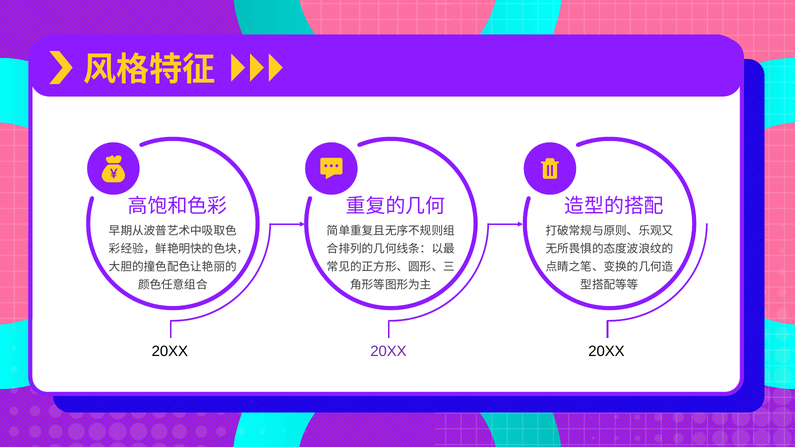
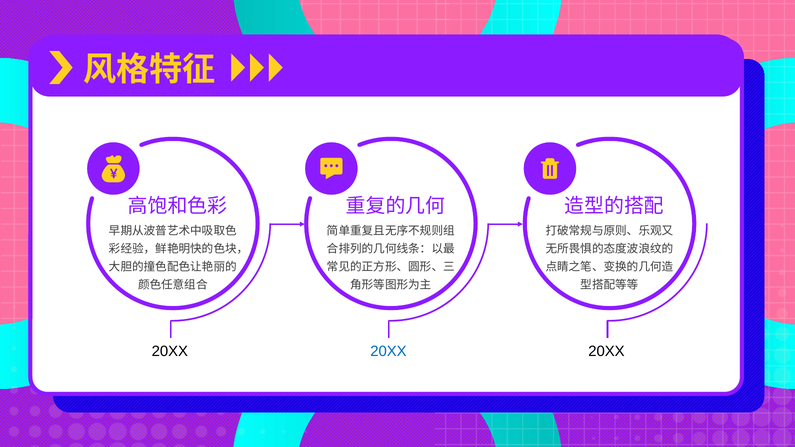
20XX at (388, 351) colour: purple -> blue
